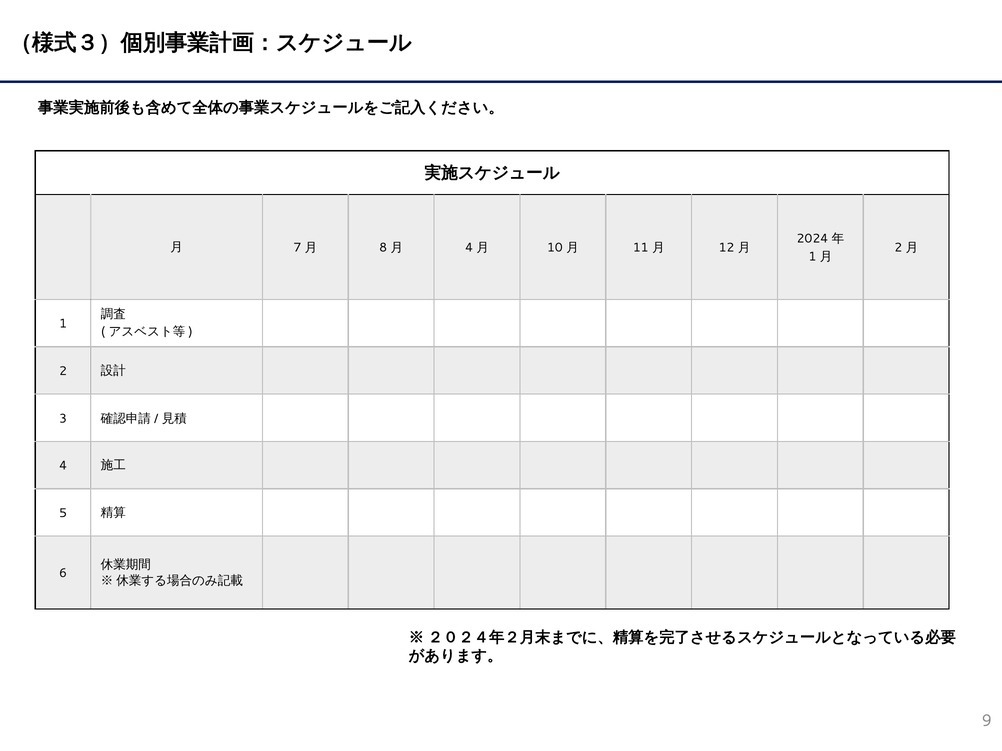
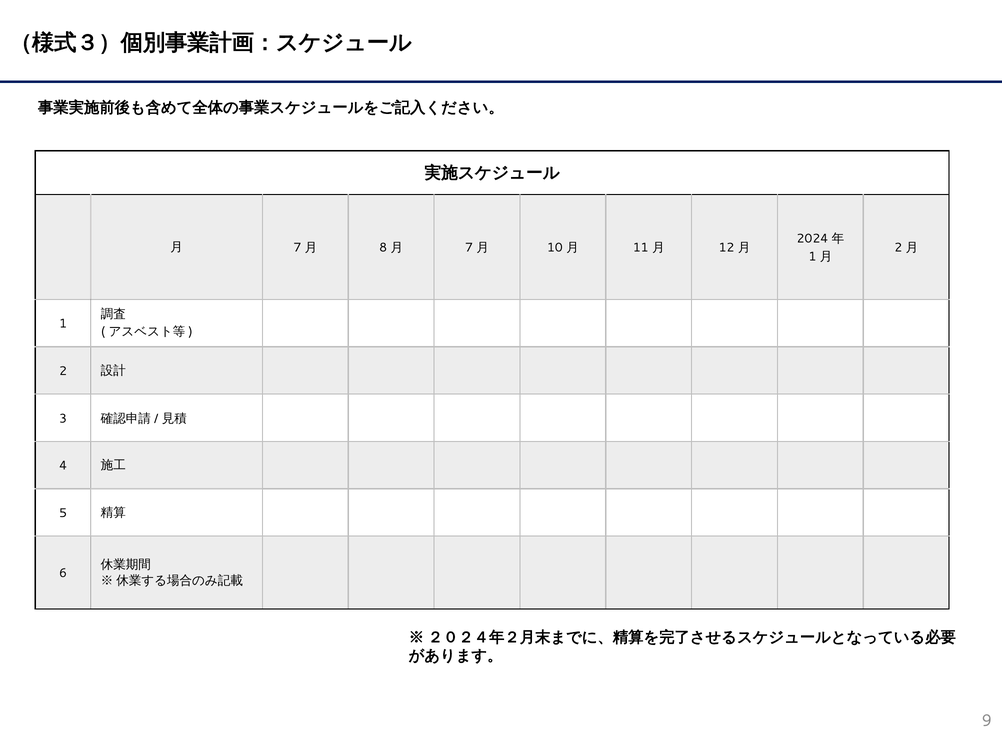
4 at (469, 248): 4 -> 7
